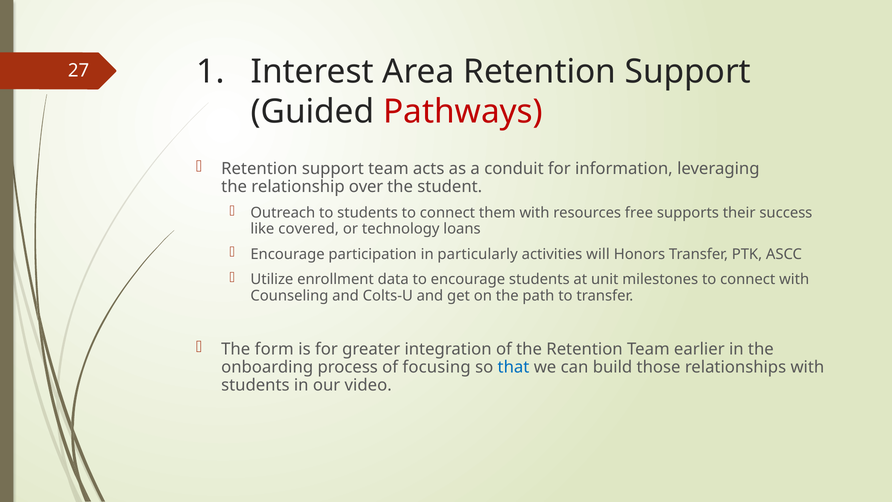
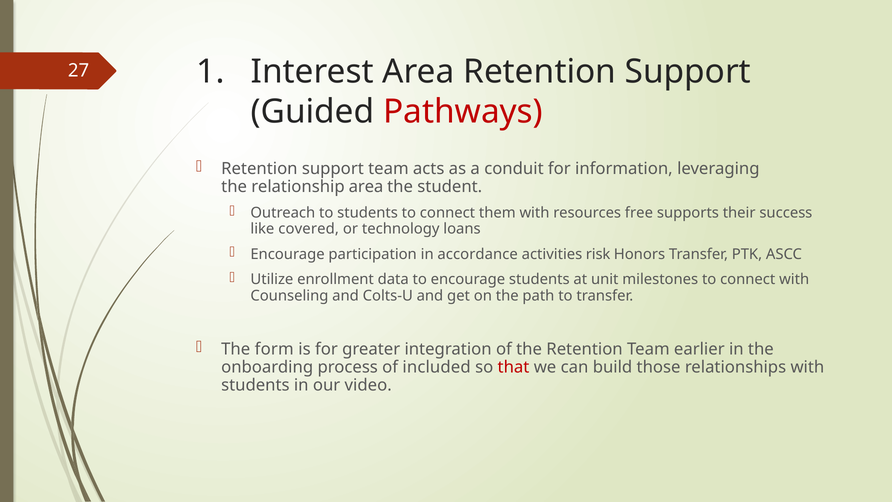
relationship over: over -> area
particularly: particularly -> accordance
will: will -> risk
focusing: focusing -> included
that colour: blue -> red
